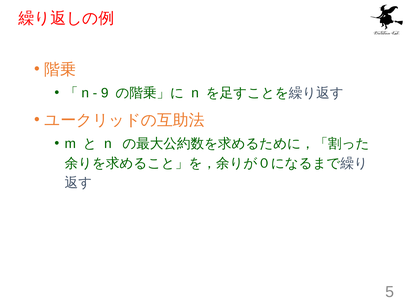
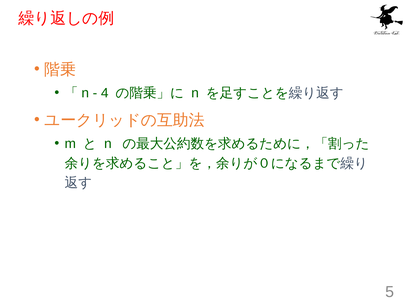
9: 9 -> 4
